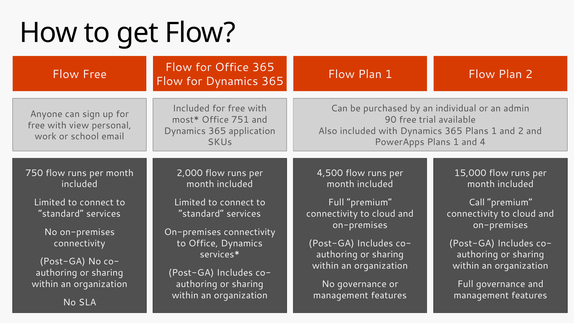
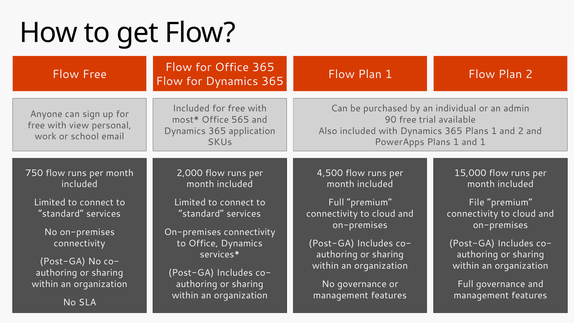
751: 751 -> 565
and 4: 4 -> 1
Call: Call -> File
